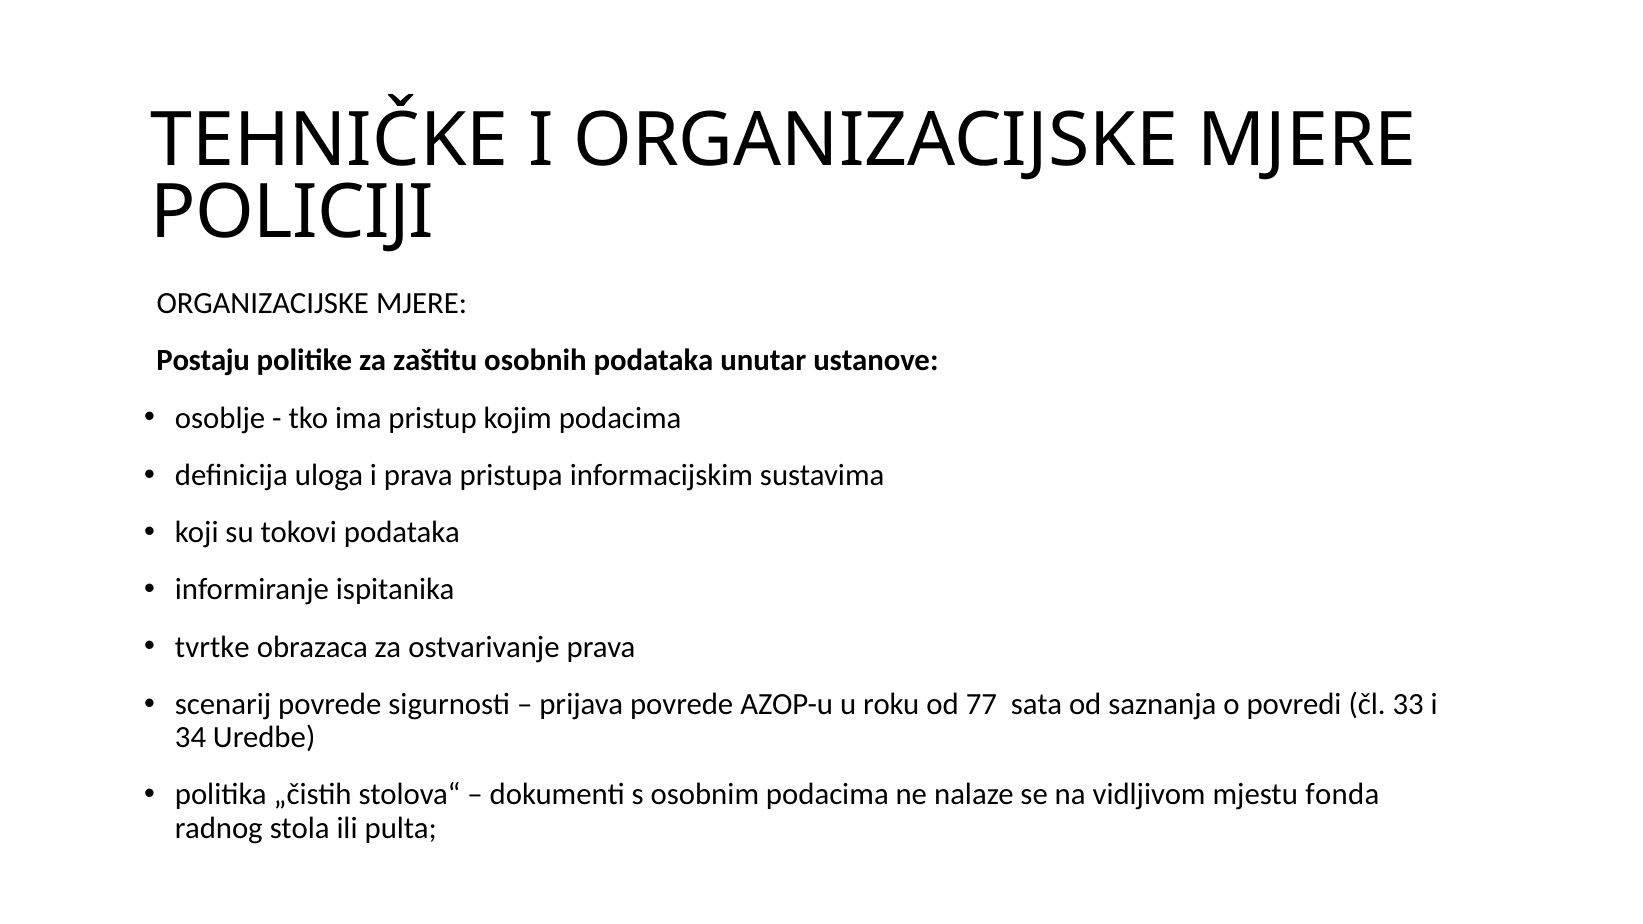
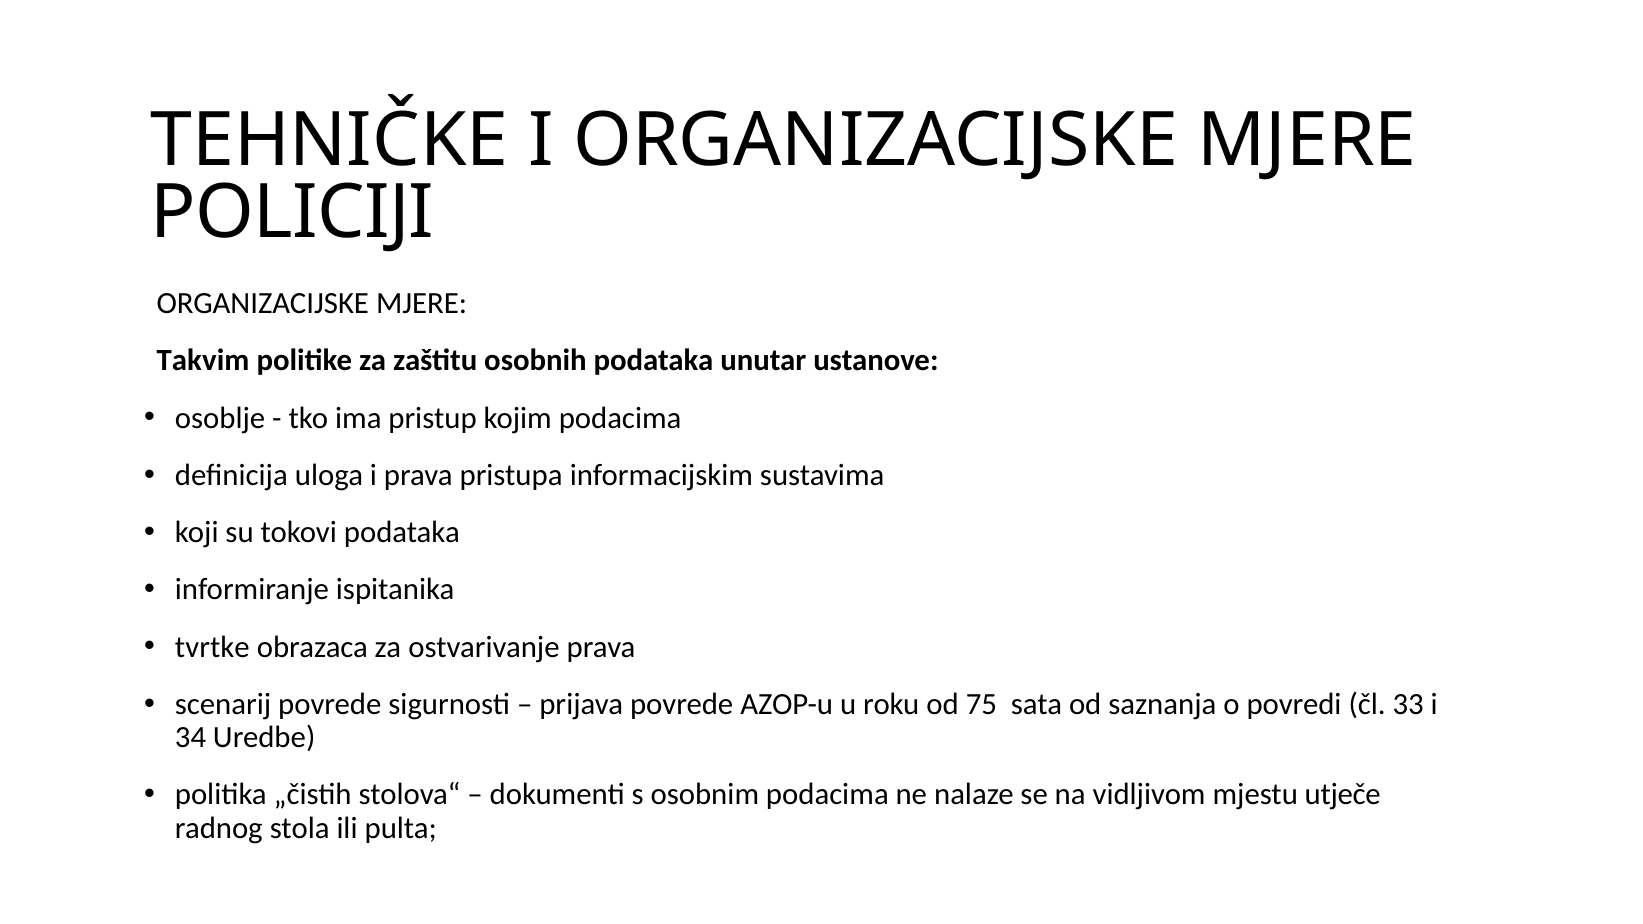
Postaju: Postaju -> Takvim
77: 77 -> 75
fonda: fonda -> utječe
